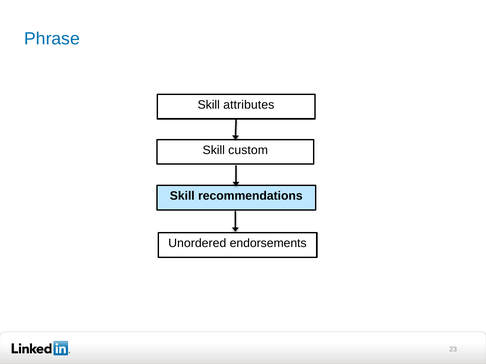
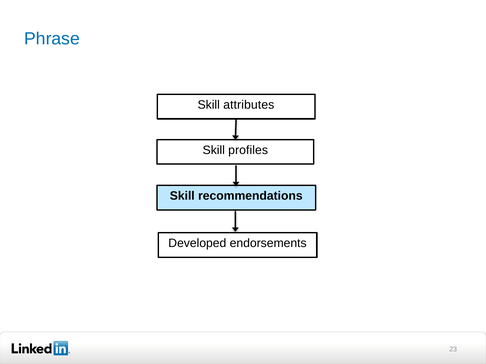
custom: custom -> profiles
Unordered: Unordered -> Developed
